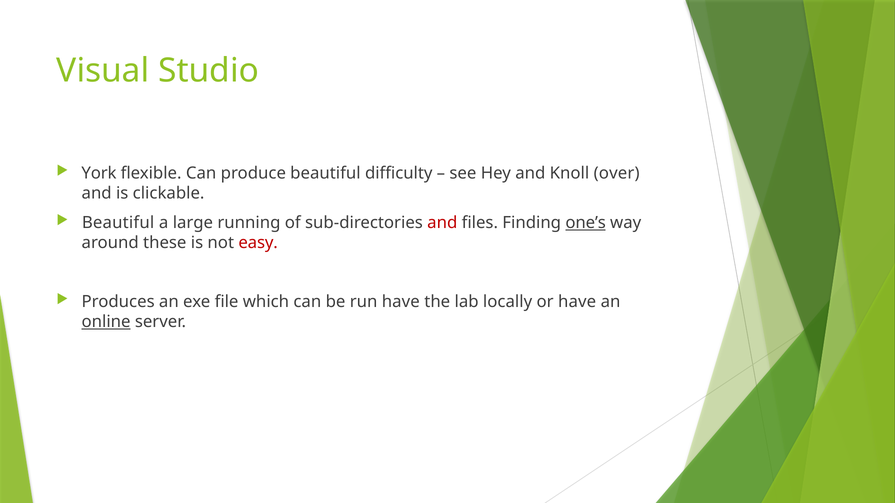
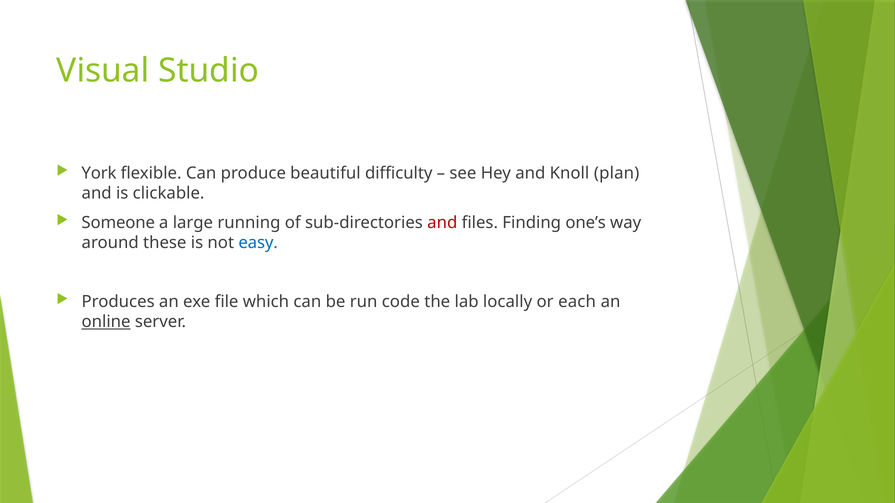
over: over -> plan
Beautiful at (118, 223): Beautiful -> Someone
one’s underline: present -> none
easy colour: red -> blue
run have: have -> code
or have: have -> each
